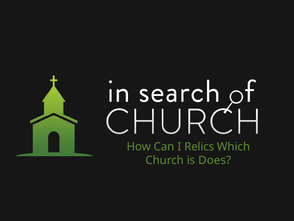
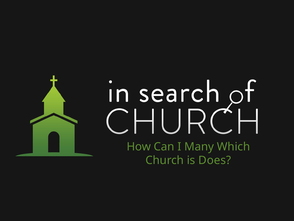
Relics: Relics -> Many
